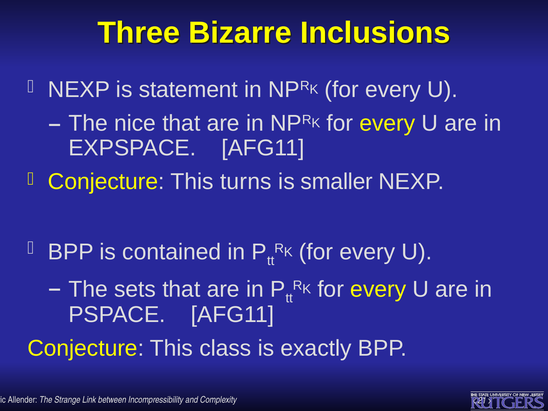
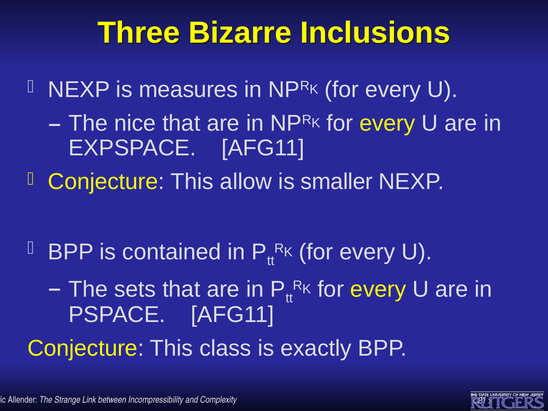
statement: statement -> measures
turns: turns -> allow
